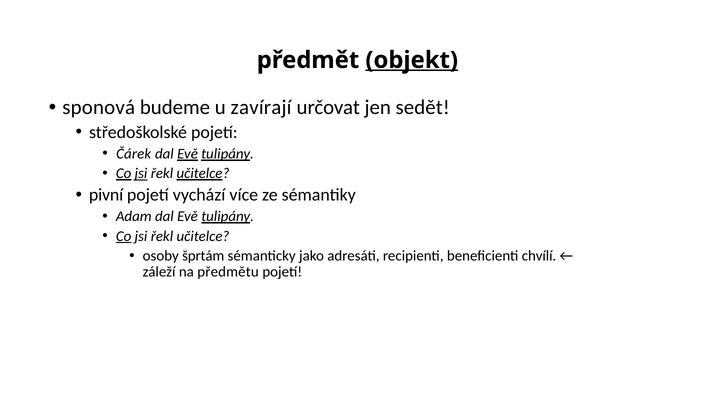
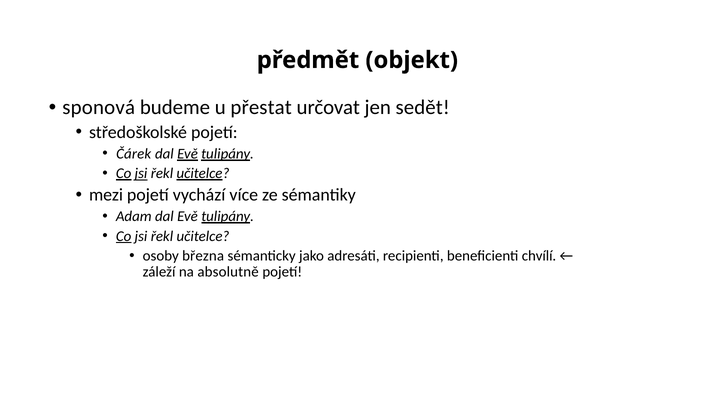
objekt underline: present -> none
zavírají: zavírají -> přestat
pivní: pivní -> mezi
šprtám: šprtám -> března
předmětu: předmětu -> absolutně
